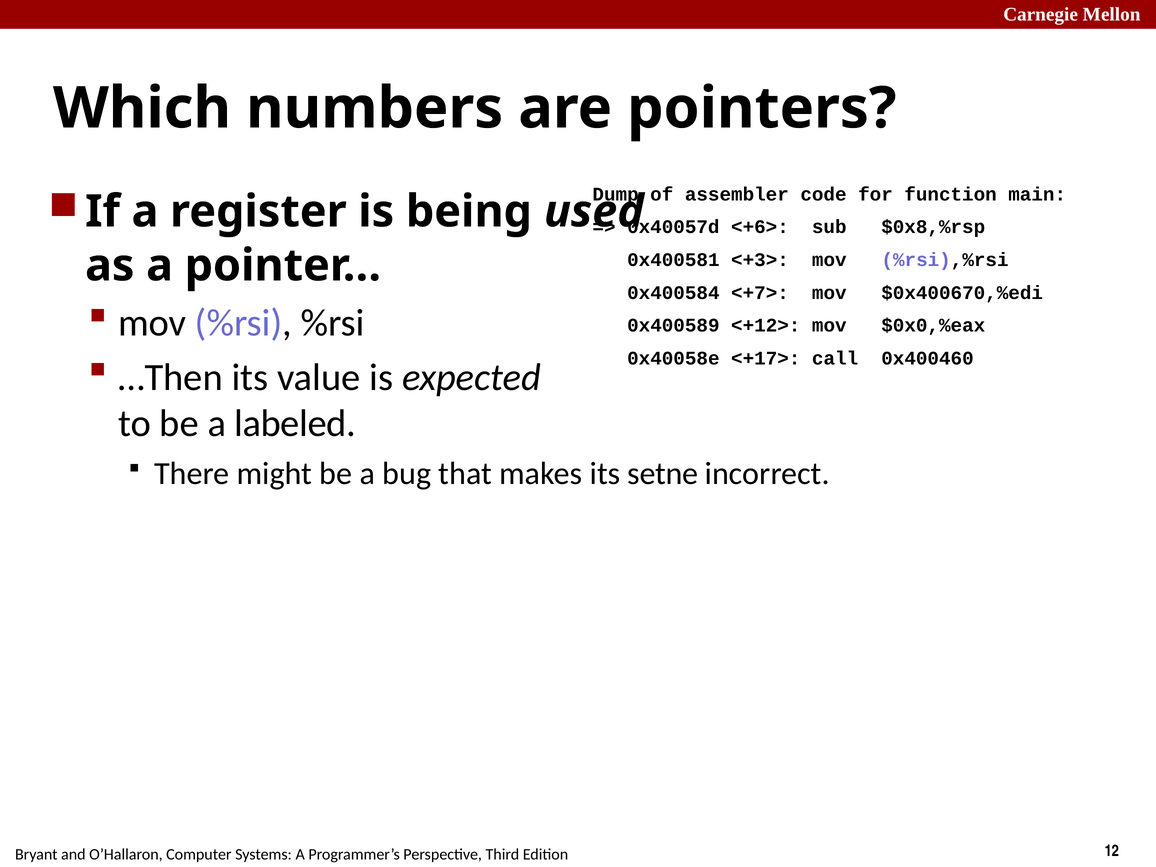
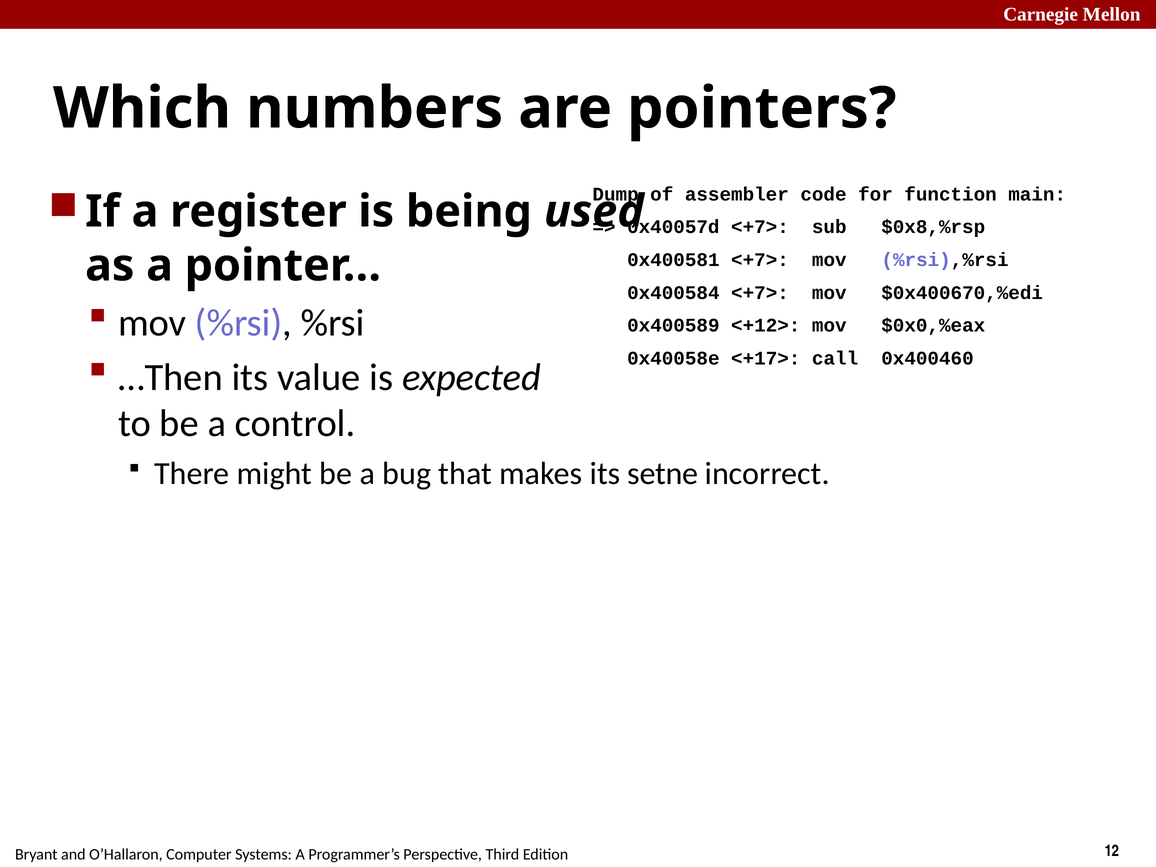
0x40057d <+6>: <+6> -> <+7>
0x400581 <+3>: <+3> -> <+7>
labeled: labeled -> control
